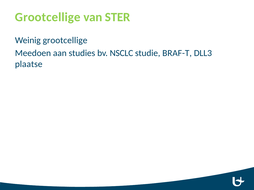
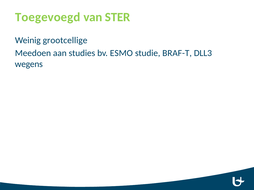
Grootcellige at (48, 17): Grootcellige -> Toegevoegd
NSCLC: NSCLC -> ESMO
plaatse: plaatse -> wegens
